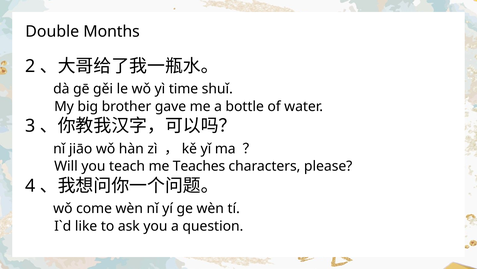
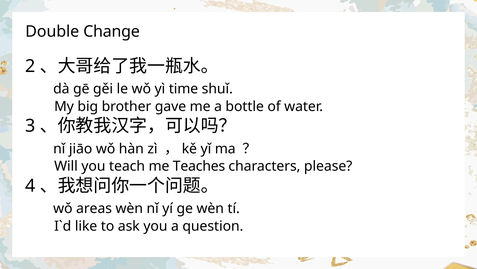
Months: Months -> Change
come: come -> areas
